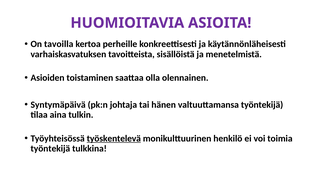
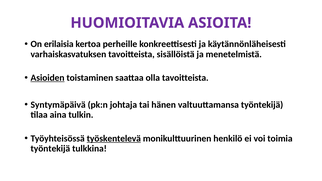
tavoilla: tavoilla -> erilaisia
Asioiden underline: none -> present
olla olennainen: olennainen -> tavoitteista
